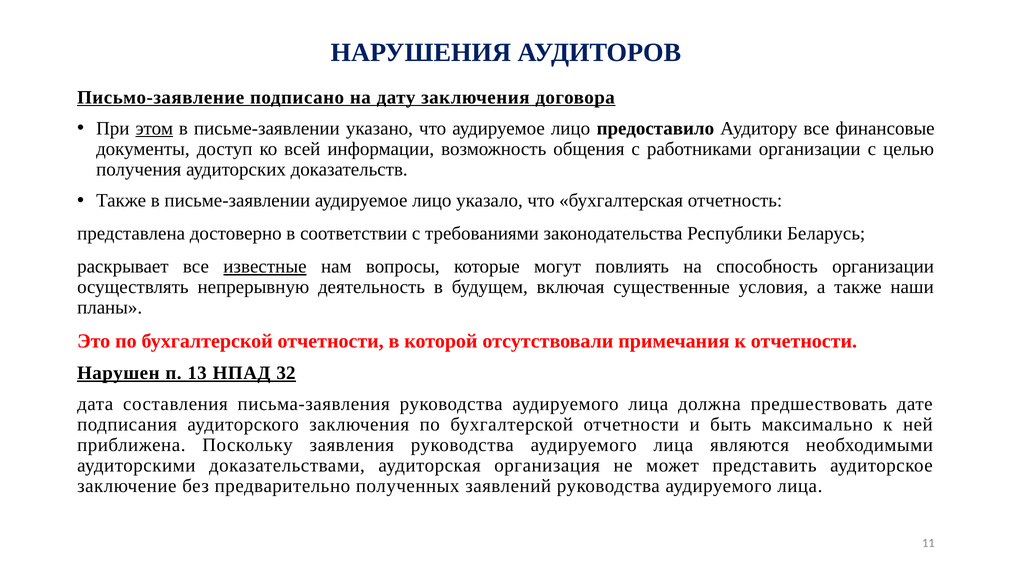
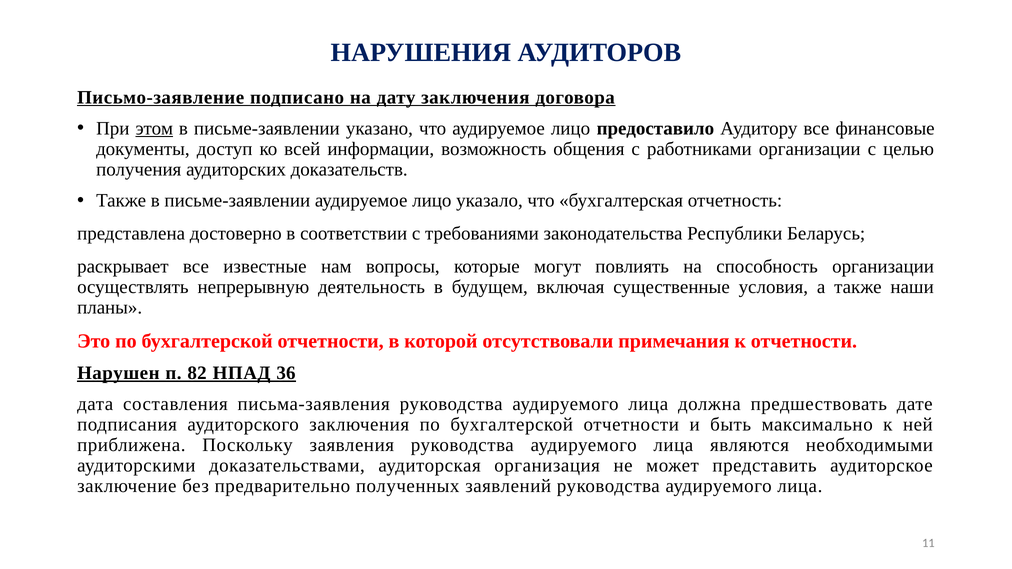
известные underline: present -> none
13: 13 -> 82
32: 32 -> 36
